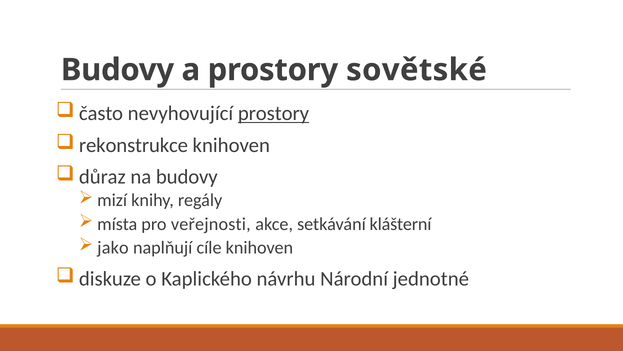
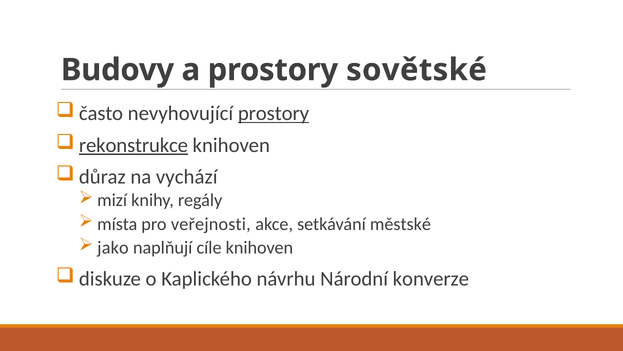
rekonstrukce underline: none -> present
na budovy: budovy -> vychází
klášterní: klášterní -> městské
jednotné: jednotné -> konverze
